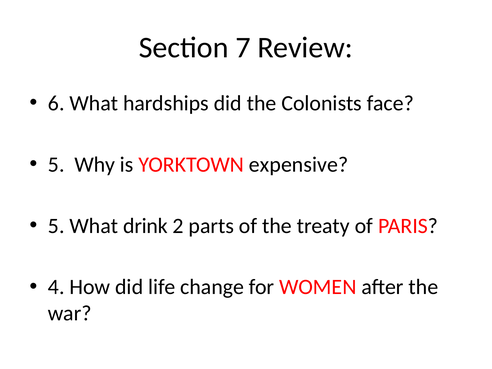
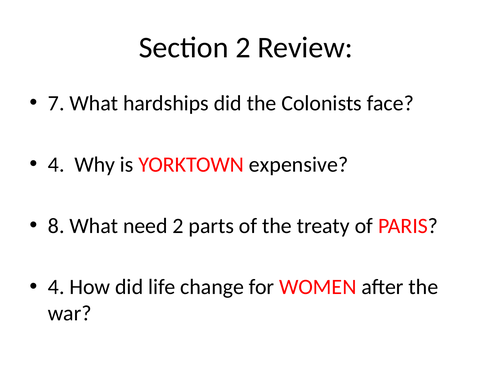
Section 7: 7 -> 2
6: 6 -> 7
5 at (56, 165): 5 -> 4
5 at (56, 226): 5 -> 8
drink: drink -> need
